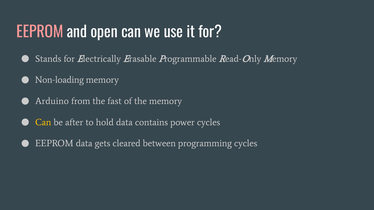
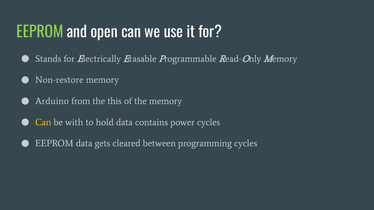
EEPROM at (40, 32) colour: pink -> light green
Non-loading: Non-loading -> Non-restore
fast: fast -> this
after: after -> with
